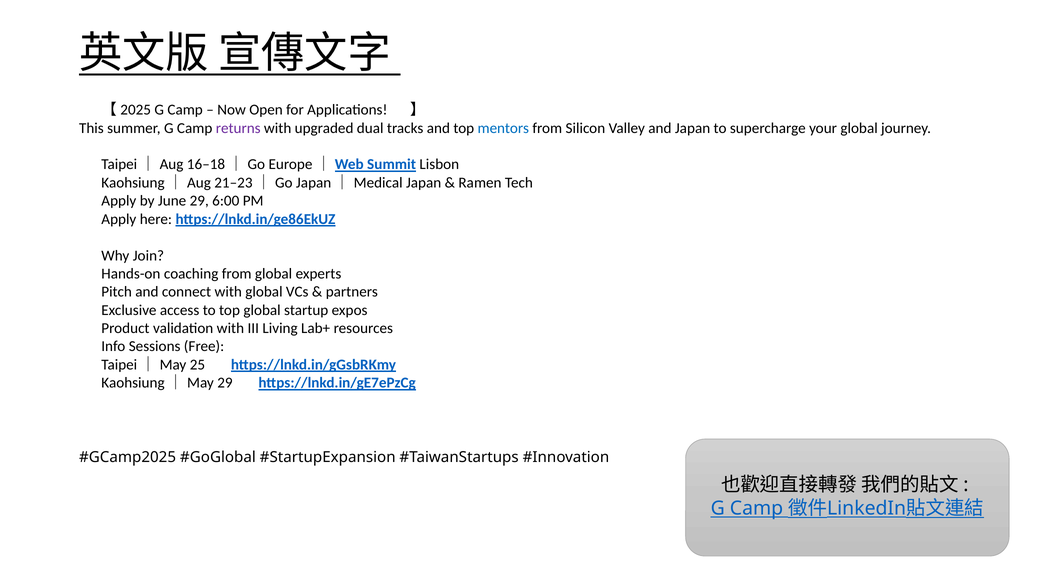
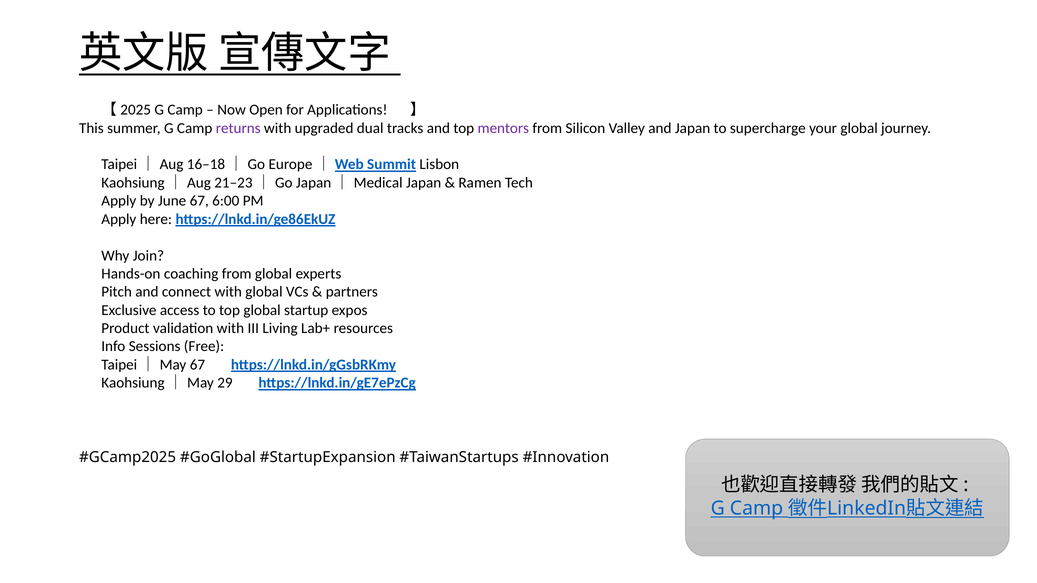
mentors colour: blue -> purple
June 29: 29 -> 67
25 at (197, 365): 25 -> 67
